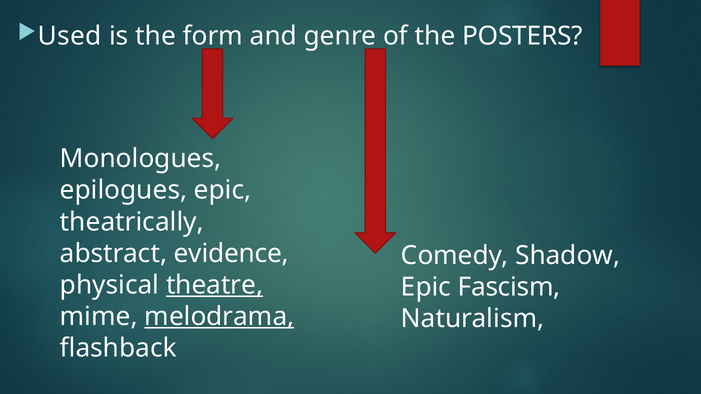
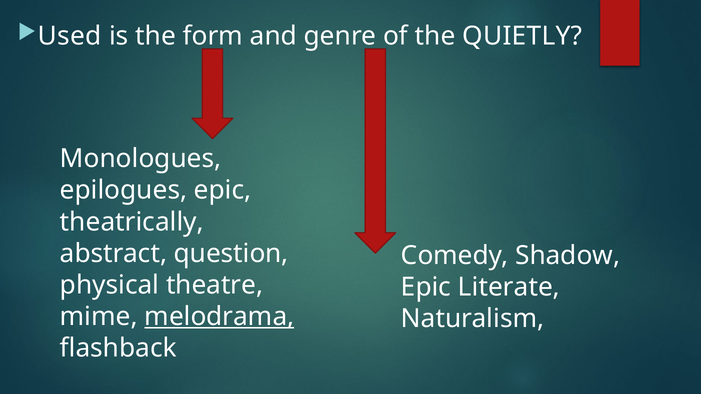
POSTERS: POSTERS -> QUIETLY
evidence: evidence -> question
theatre underline: present -> none
Fascism: Fascism -> Literate
